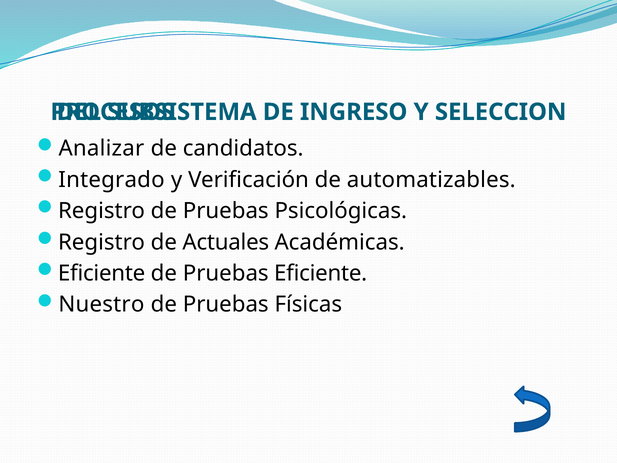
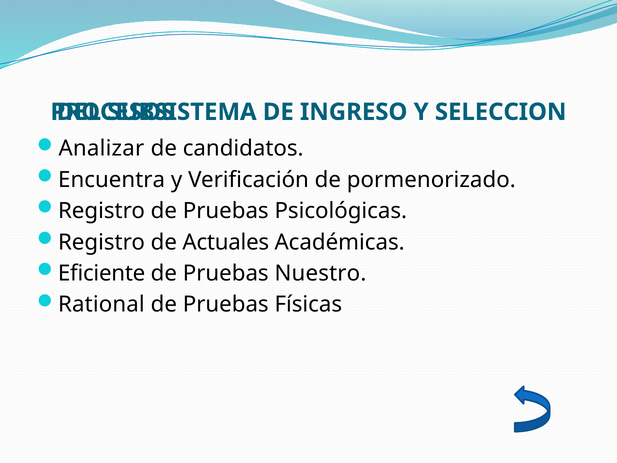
Integrado: Integrado -> Encuentra
automatizables: automatizables -> pormenorizado
Pruebas Eficiente: Eficiente -> Nuestro
Nuestro: Nuestro -> Rational
